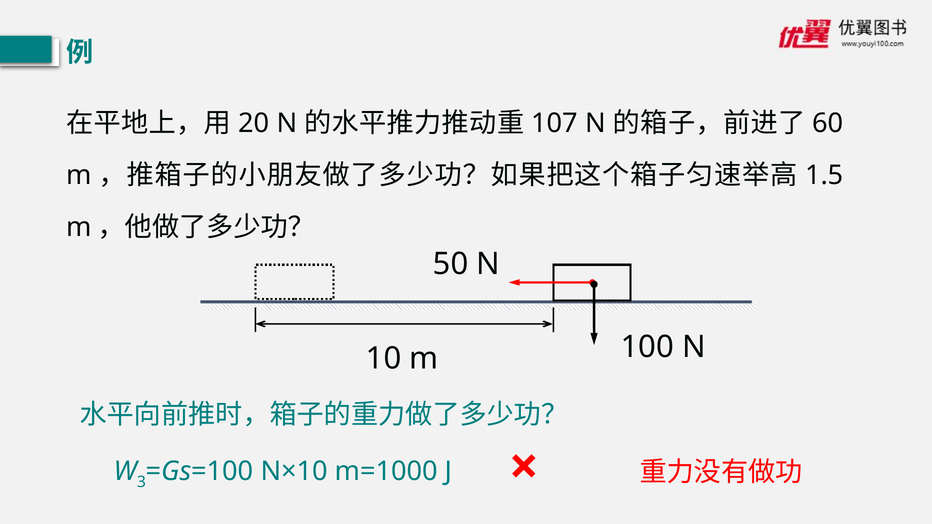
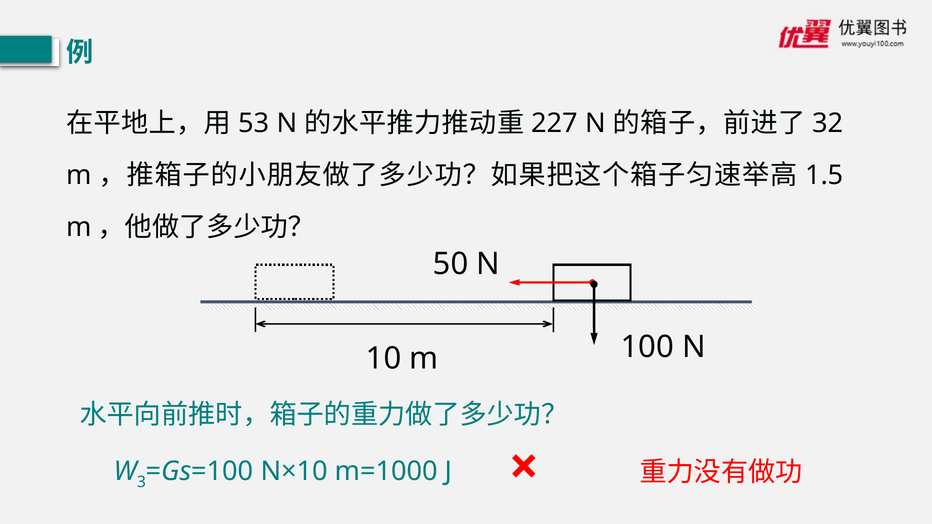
20: 20 -> 53
107: 107 -> 227
60: 60 -> 32
